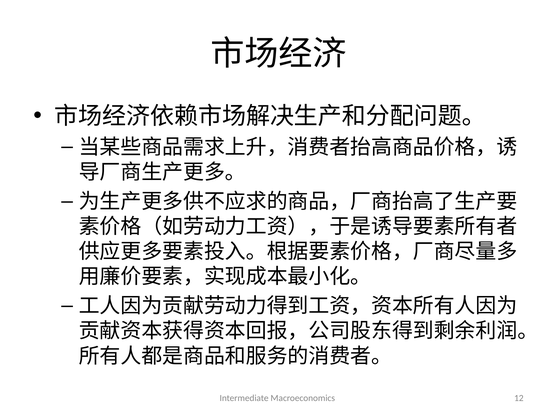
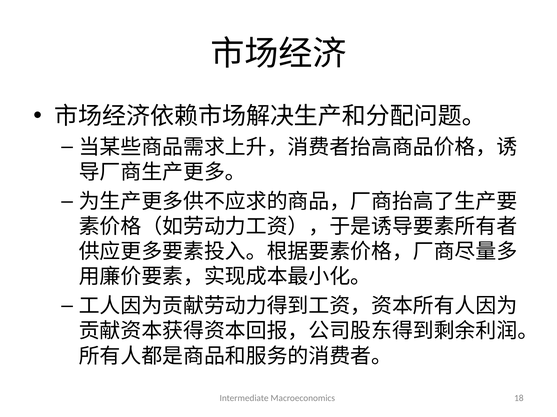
12: 12 -> 18
